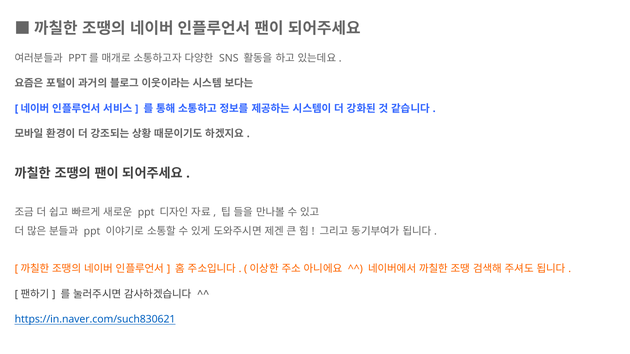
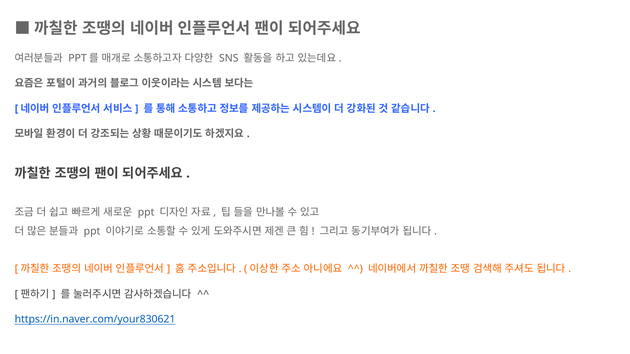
https://in.naver.com/such830621: https://in.naver.com/such830621 -> https://in.naver.com/your830621
